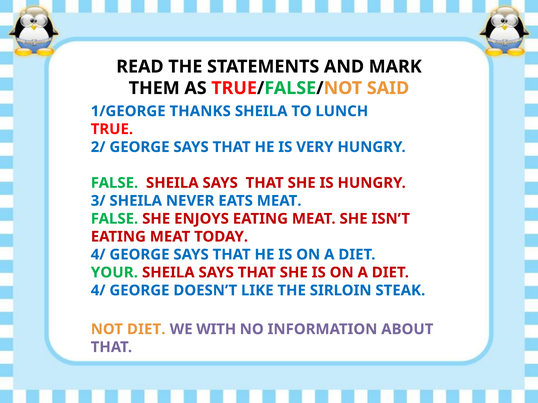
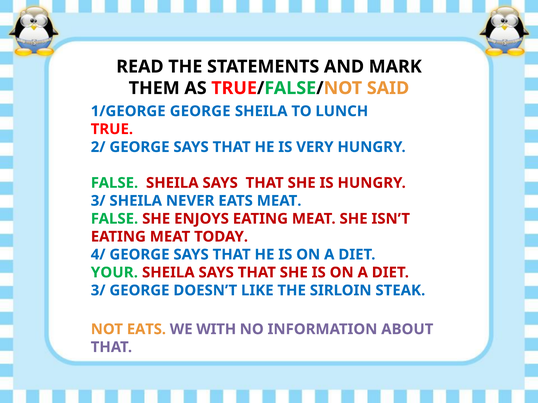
1/GEORGE THANKS: THANKS -> GEORGE
4/ at (98, 291): 4/ -> 3/
NOT DIET: DIET -> EATS
